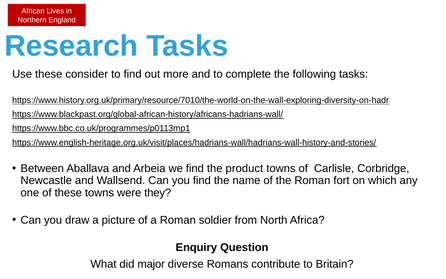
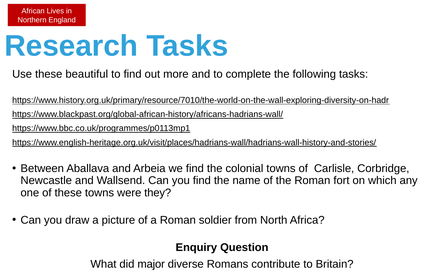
consider: consider -> beautiful
product: product -> colonial
